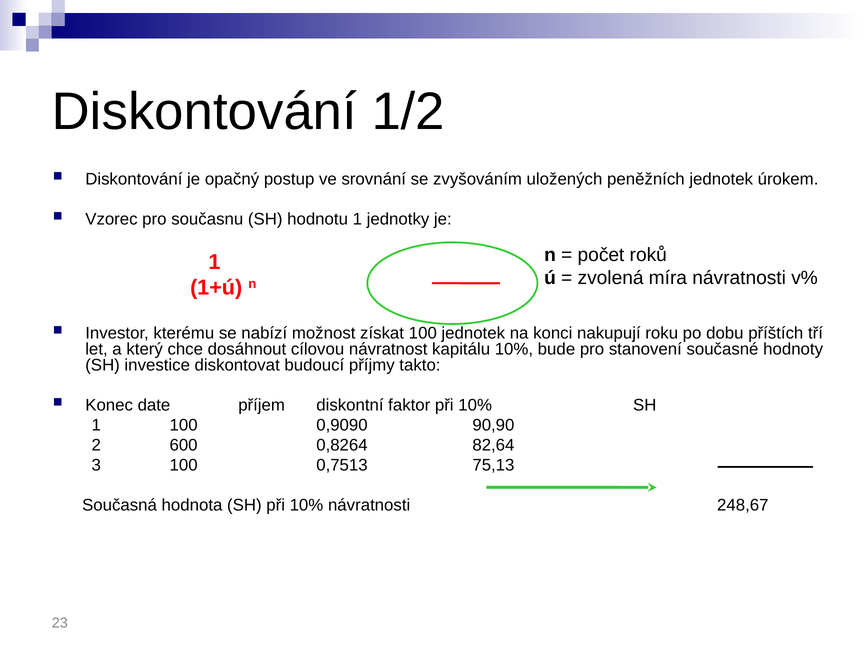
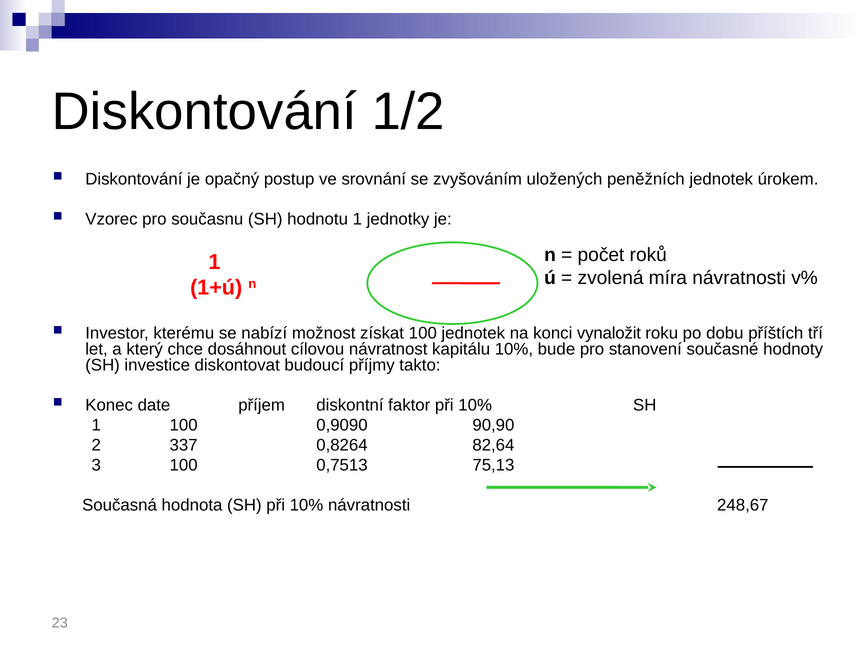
nakupují: nakupují -> vynaložit
600: 600 -> 337
